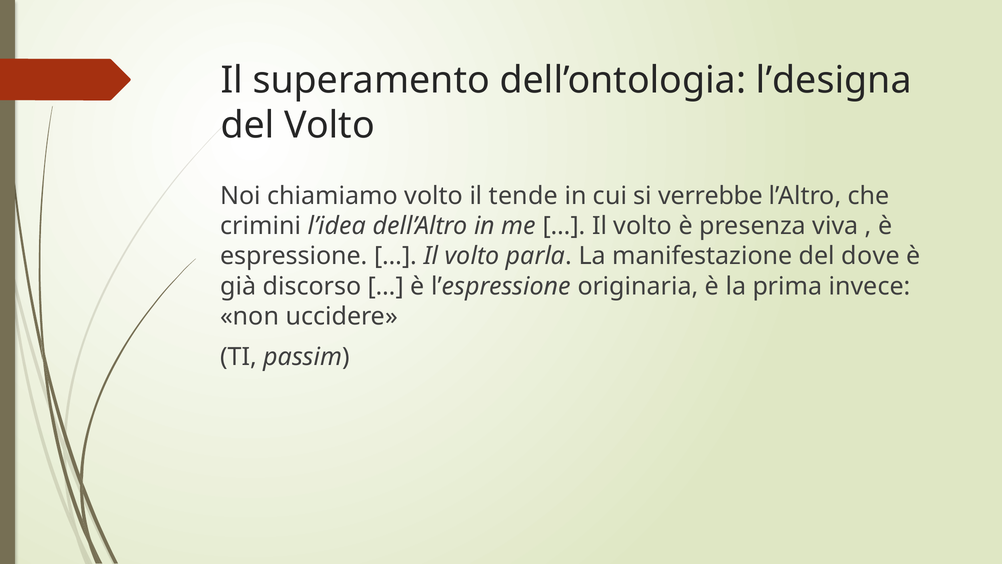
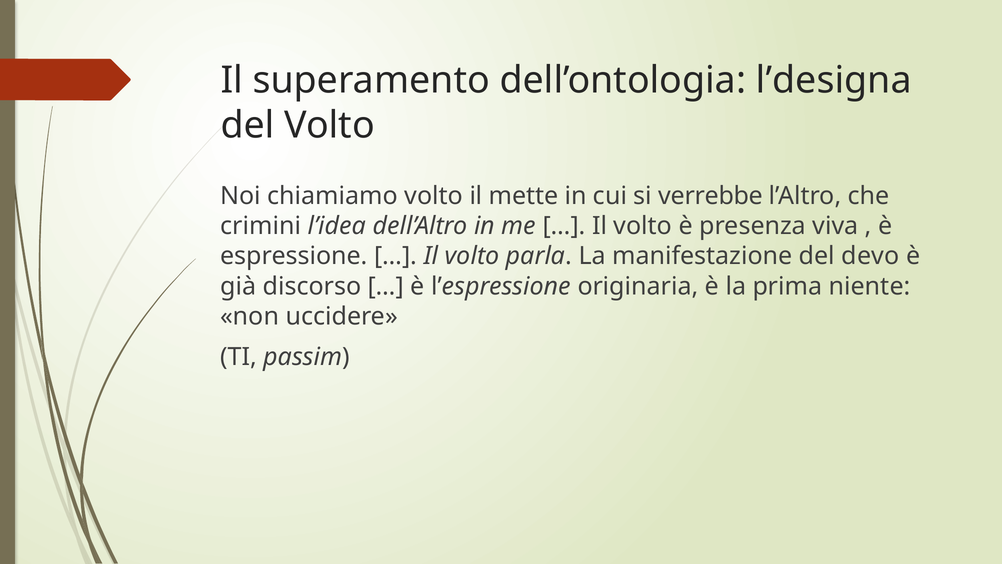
tende: tende -> mette
dove: dove -> devo
invece: invece -> niente
